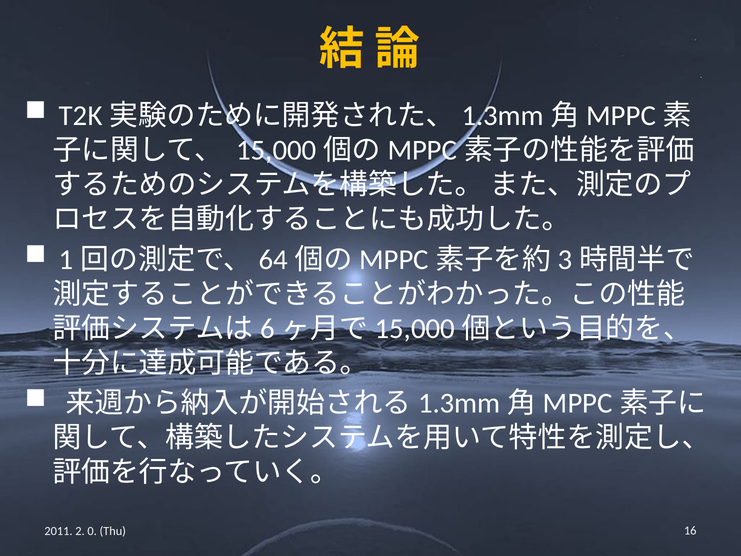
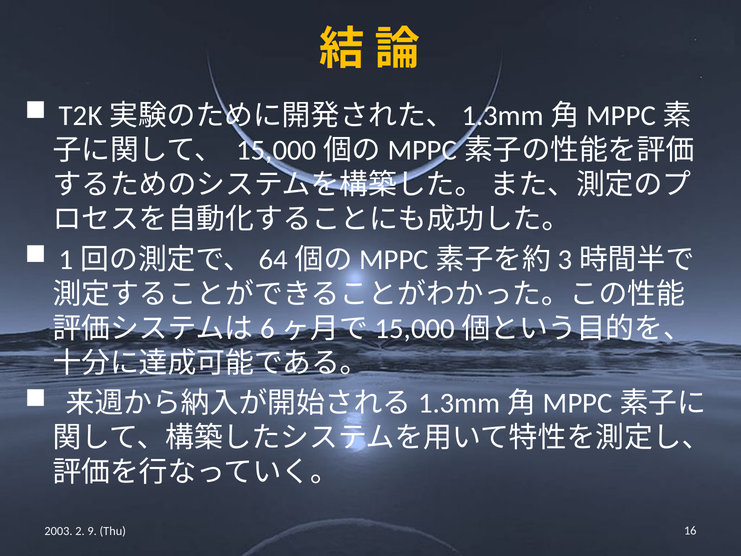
2011: 2011 -> 2003
0: 0 -> 9
